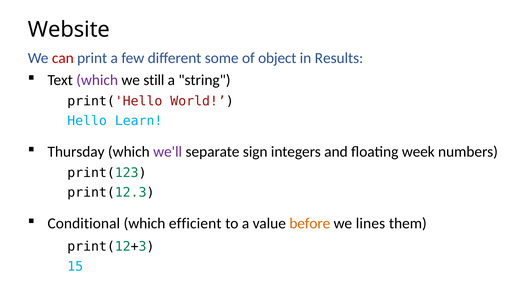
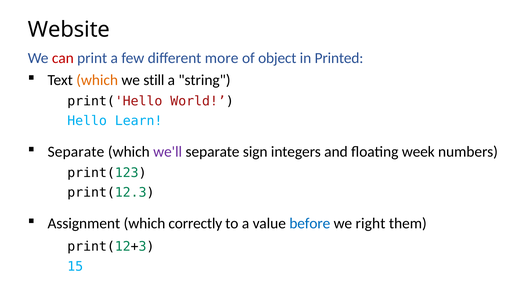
some: some -> more
Results: Results -> Printed
which at (97, 80) colour: purple -> orange
Thursday at (76, 152): Thursday -> Separate
Conditional: Conditional -> Assignment
efficient: efficient -> correctly
before colour: orange -> blue
lines: lines -> right
